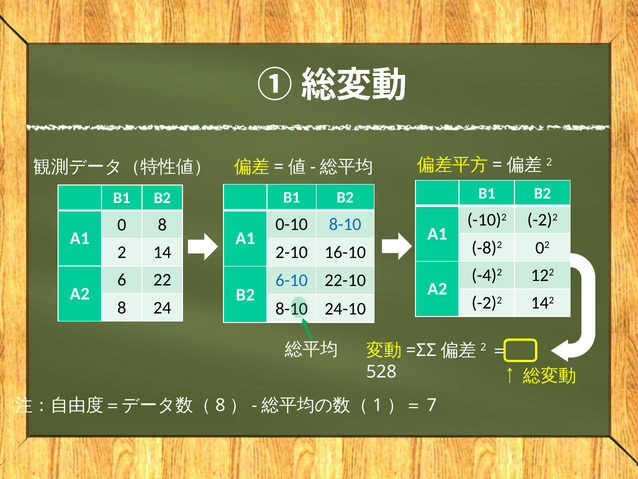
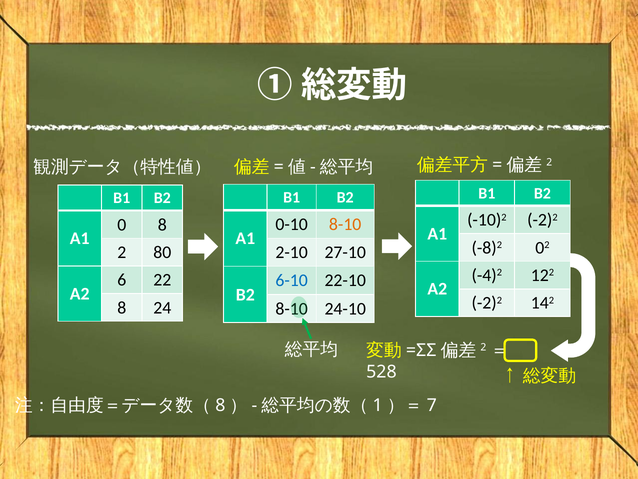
8-10 at (345, 224) colour: blue -> orange
14: 14 -> 80
16-10: 16-10 -> 27-10
